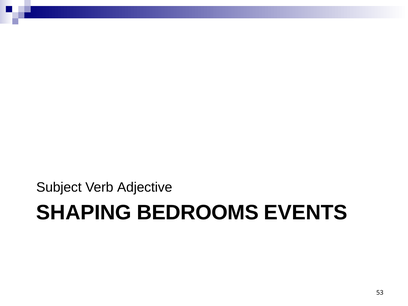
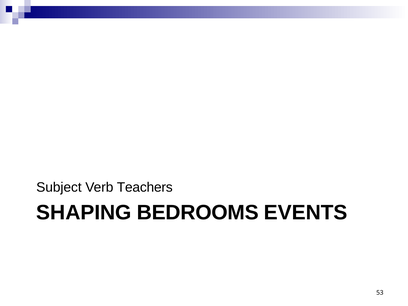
Adjective: Adjective -> Teachers
